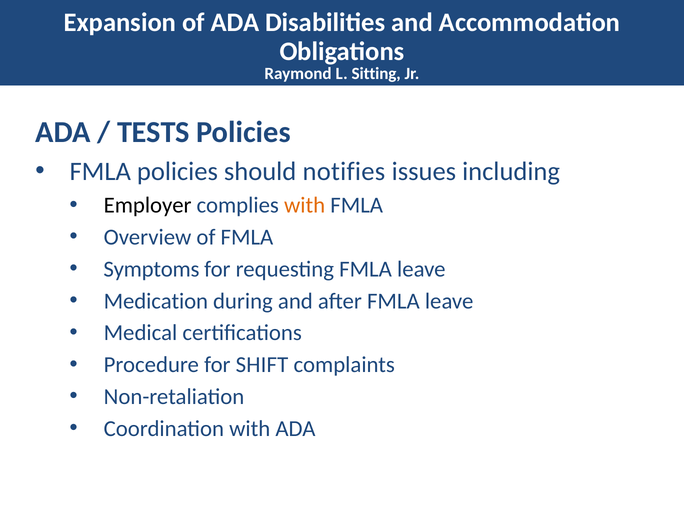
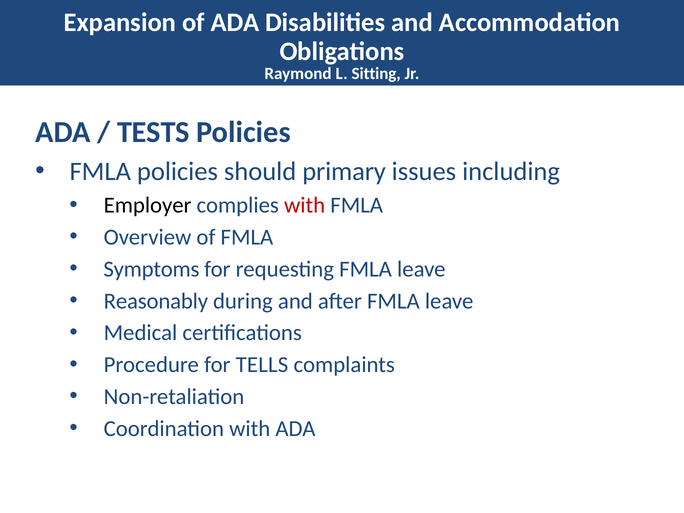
notifies: notifies -> primary
with at (305, 205) colour: orange -> red
Medication: Medication -> Reasonably
SHIFT: SHIFT -> TELLS
